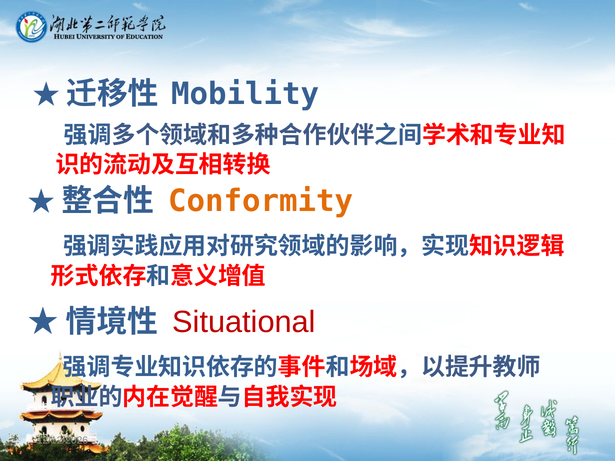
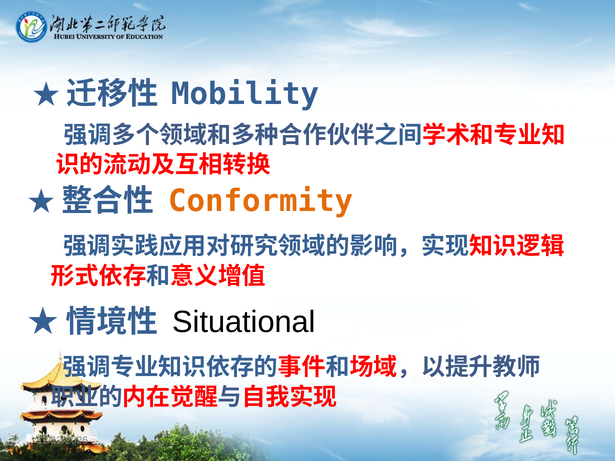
Situational colour: red -> black
